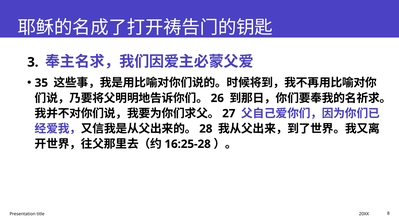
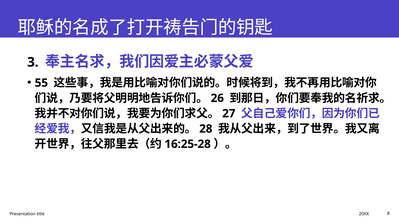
35: 35 -> 55
